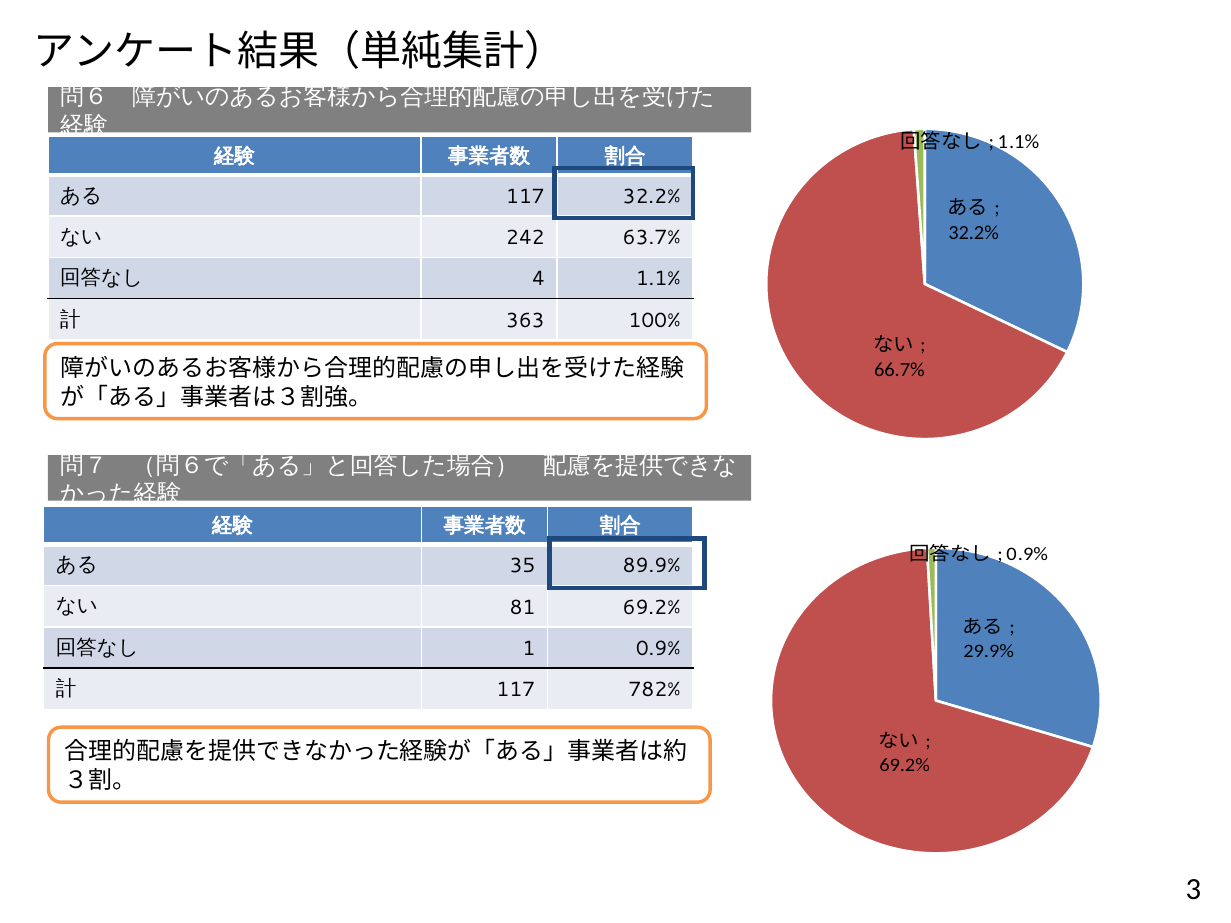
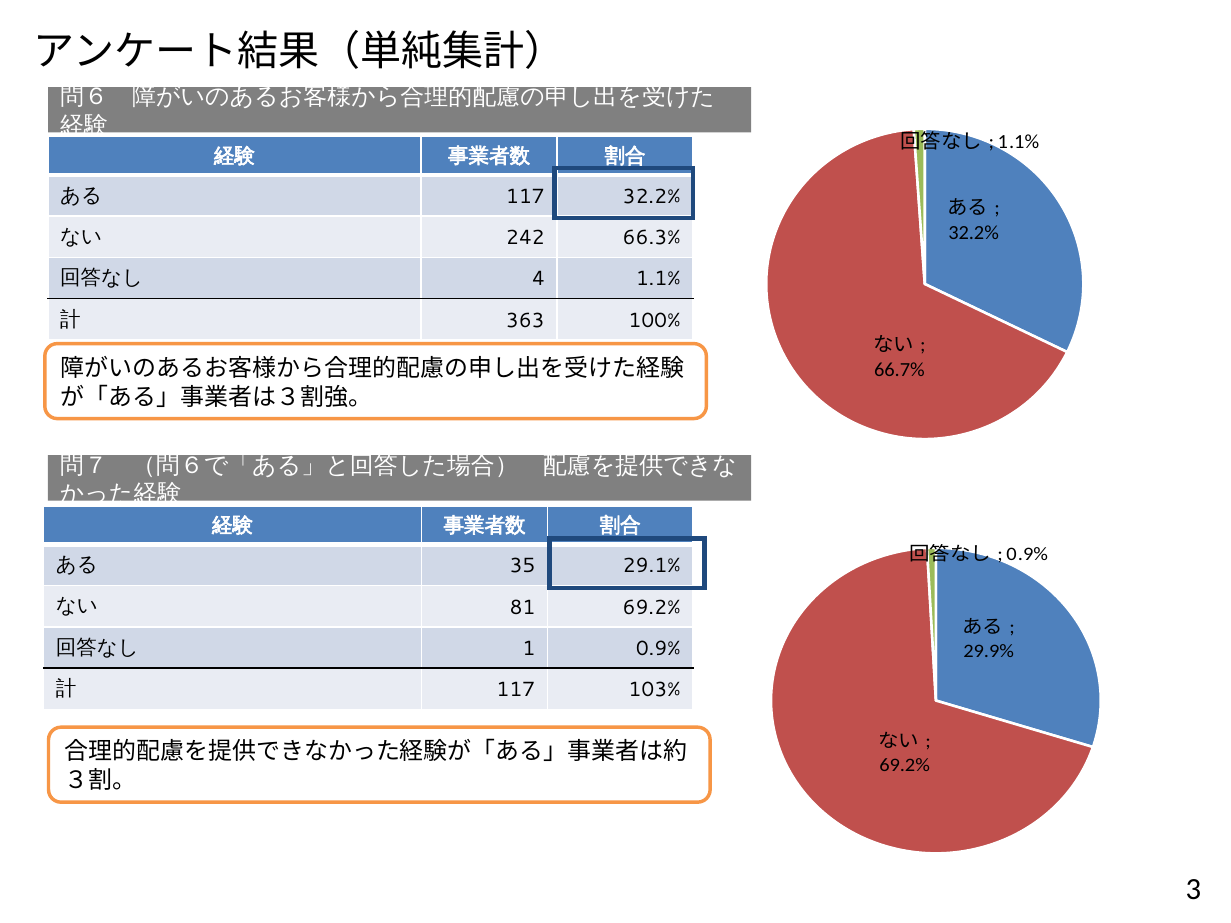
63.7%: 63.7% -> 66.3%
89.9%: 89.9% -> 29.1%
782%: 782% -> 103%
